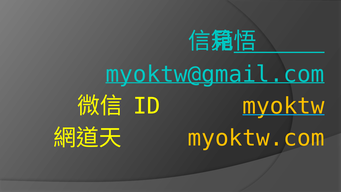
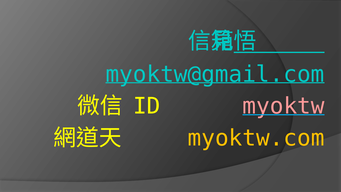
myoktw colour: yellow -> pink
